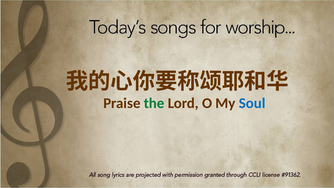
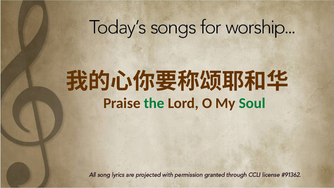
Soul colour: blue -> green
